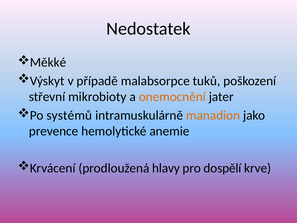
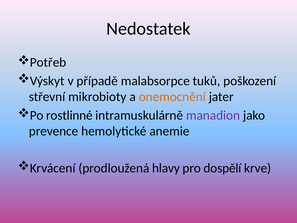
Měkké: Měkké -> Potřeb
systémů: systémů -> rostlinné
manadion colour: orange -> purple
